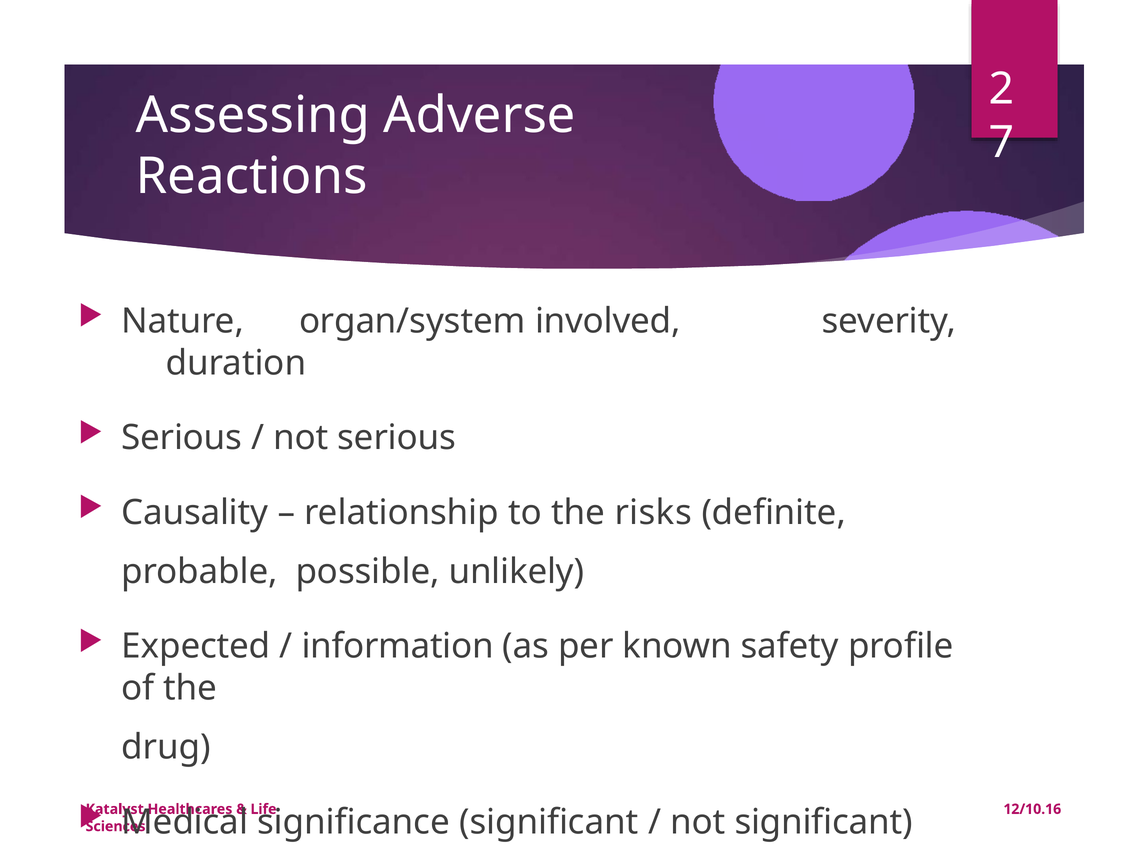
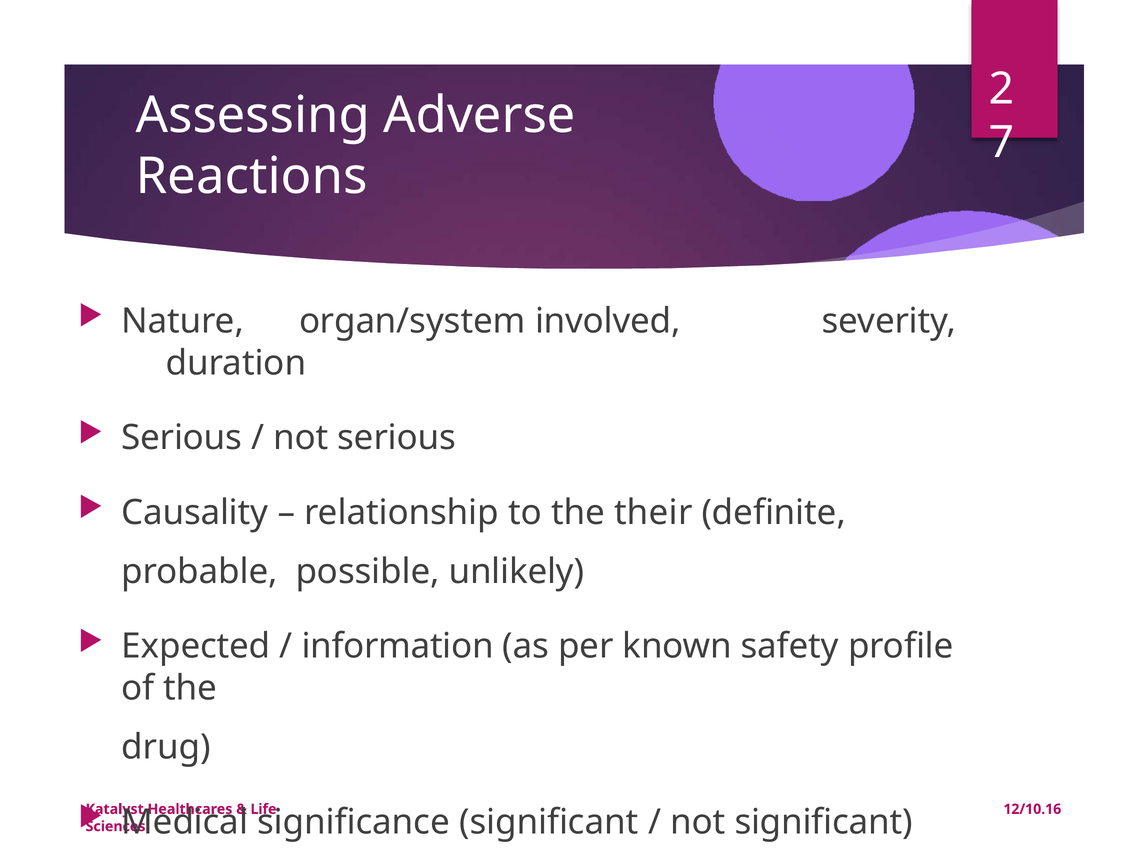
risks: risks -> their
